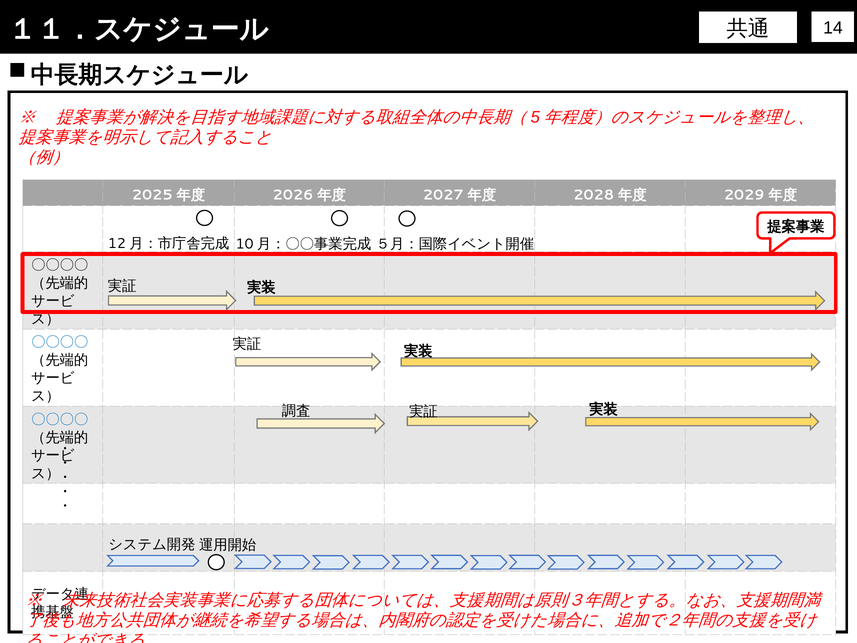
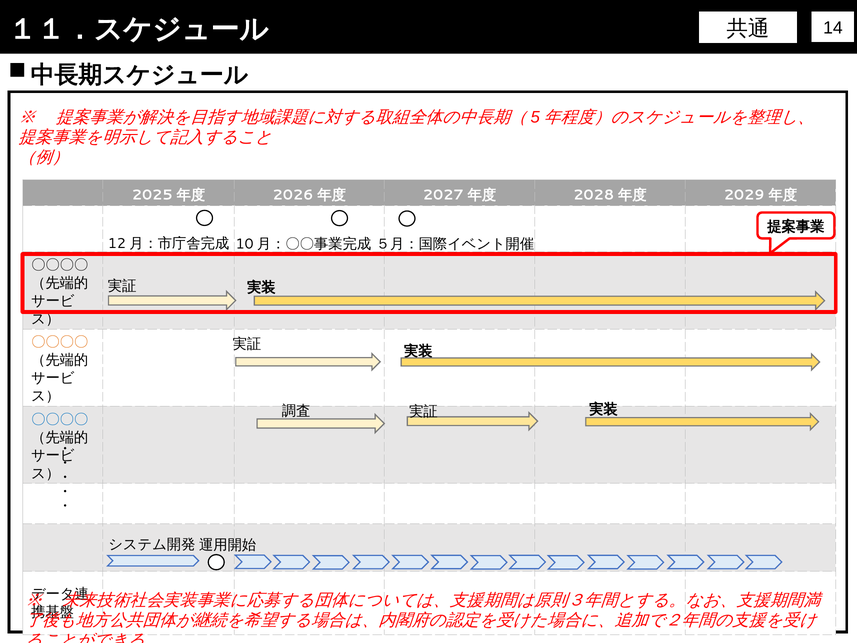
〇〇〇〇 at (60, 342) colour: blue -> orange
